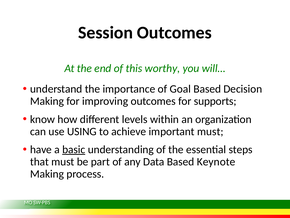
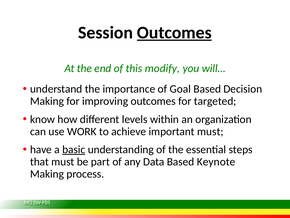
Outcomes at (174, 32) underline: none -> present
worthy: worthy -> modify
supports: supports -> targeted
USING: USING -> WORK
